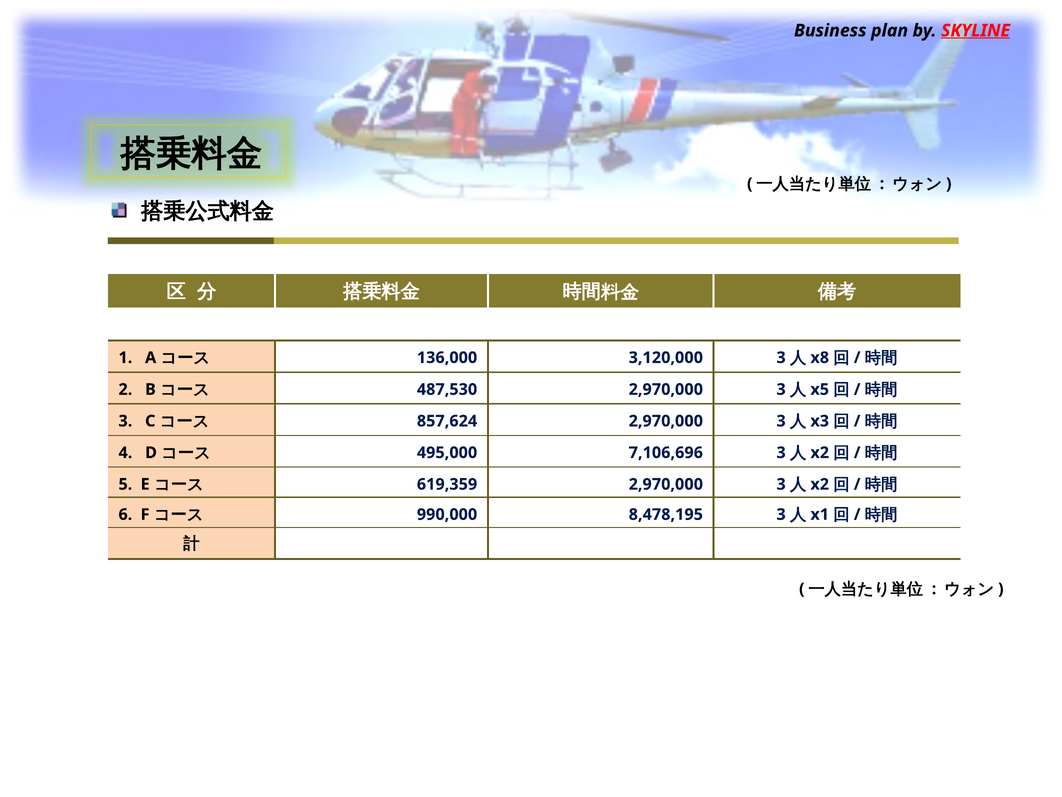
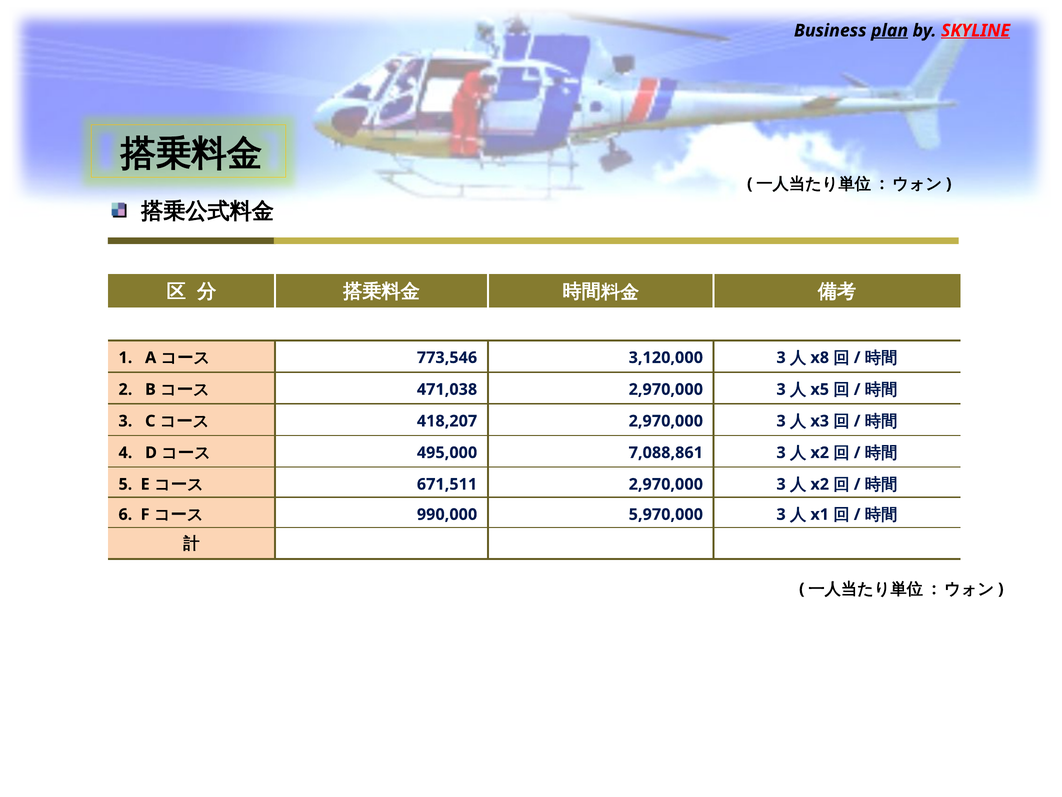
plan underline: none -> present
136,000: 136,000 -> 773,546
487,530: 487,530 -> 471,038
857,624: 857,624 -> 418,207
7,106,696: 7,106,696 -> 7,088,861
619,359: 619,359 -> 671,511
8,478,195: 8,478,195 -> 5,970,000
